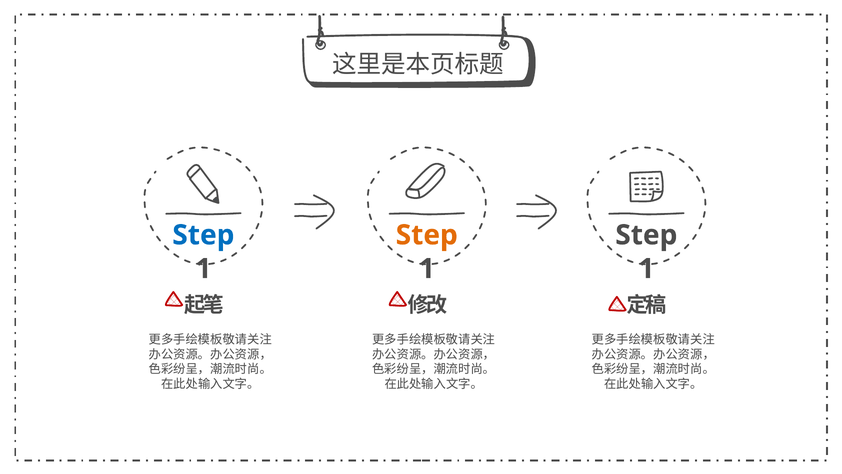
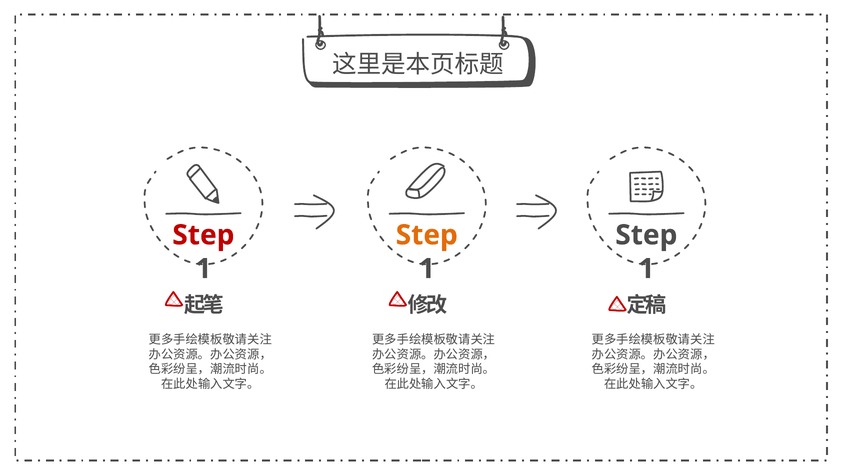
Step at (203, 235) colour: blue -> red
